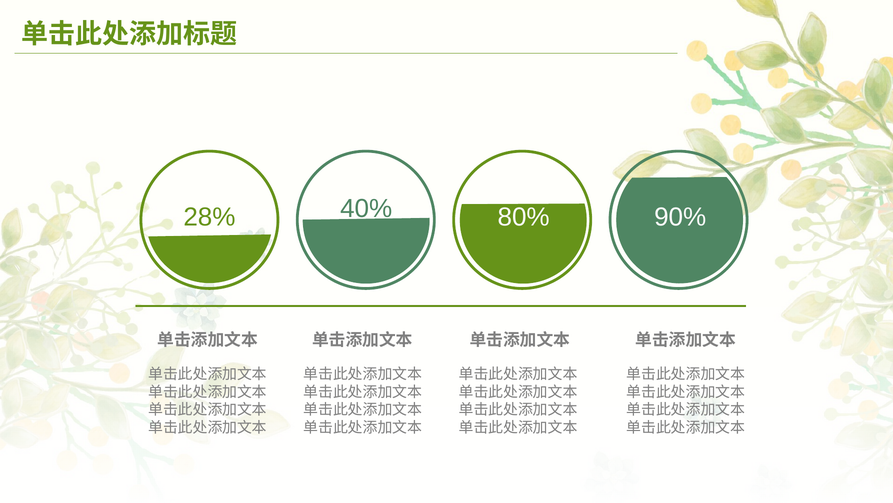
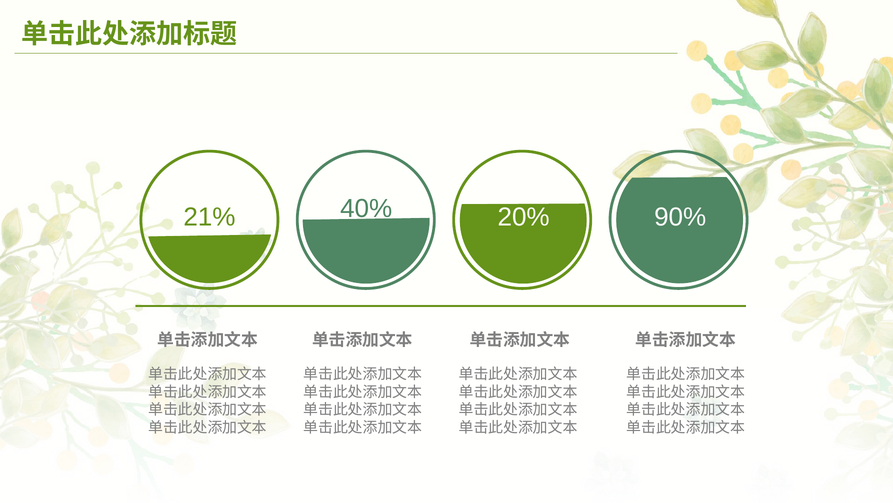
28%: 28% -> 21%
80%: 80% -> 20%
